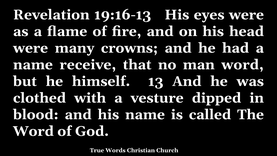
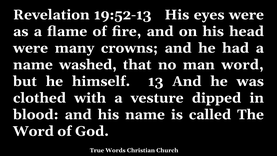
19:16-13: 19:16-13 -> 19:52-13
receive: receive -> washed
